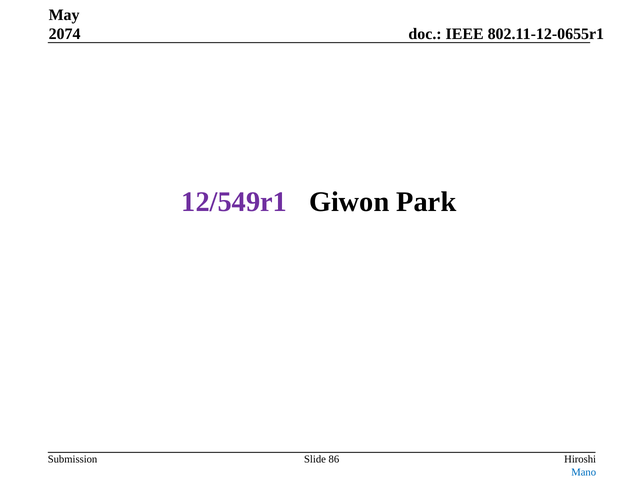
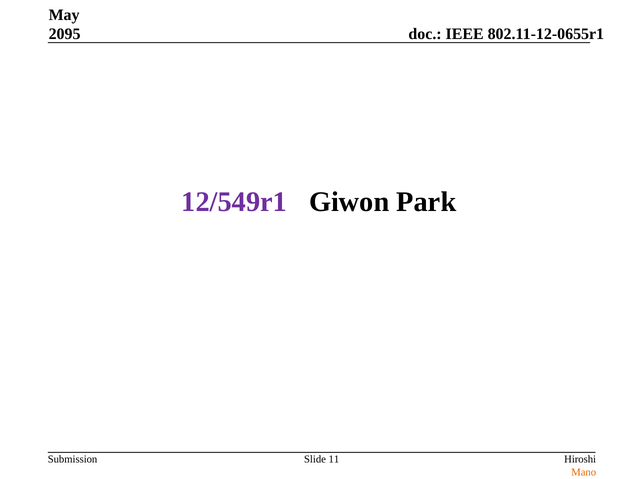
2074: 2074 -> 2095
86: 86 -> 11
Mano colour: blue -> orange
